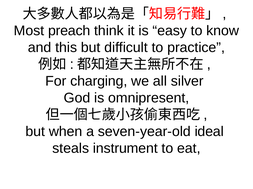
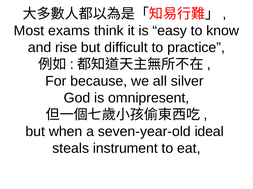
preach: preach -> exams
this: this -> rise
charging: charging -> because
